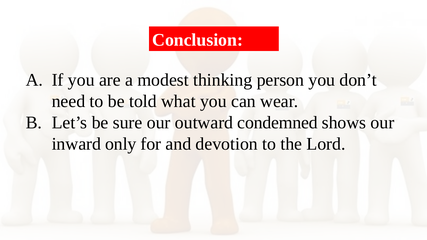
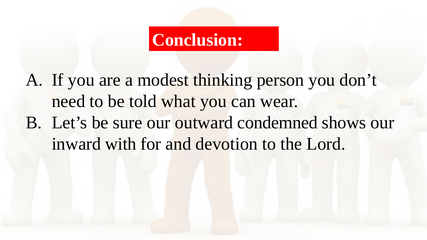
only: only -> with
